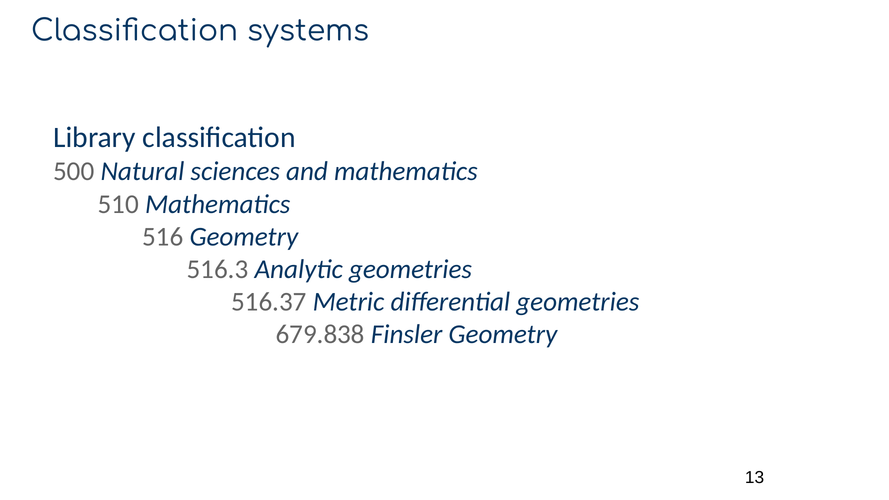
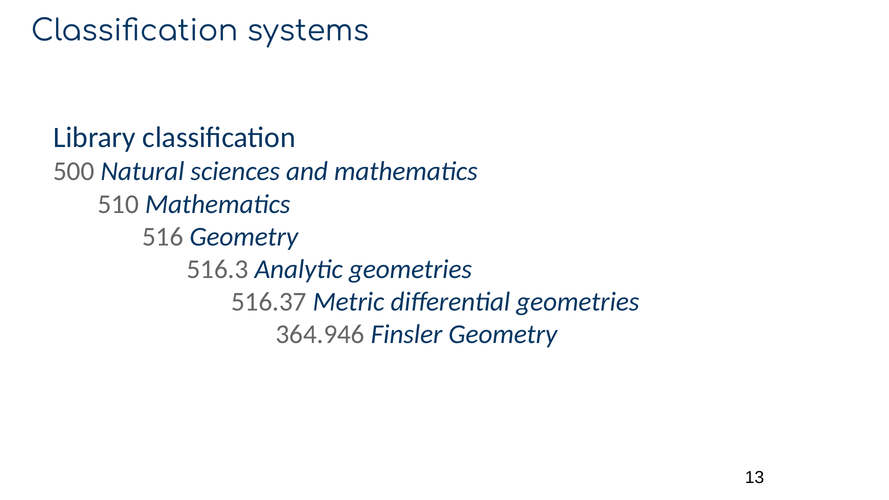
679.838: 679.838 -> 364.946
